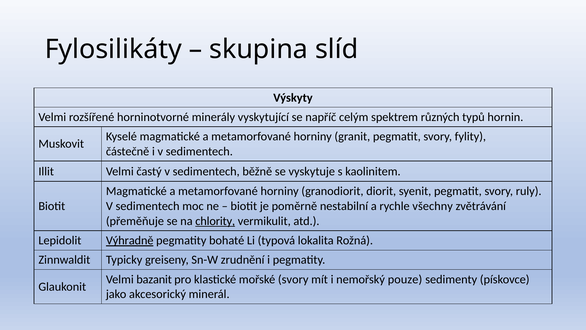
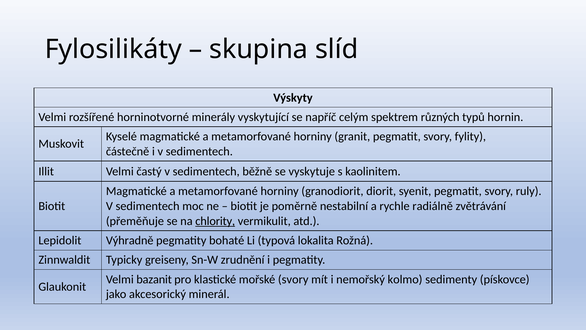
všechny: všechny -> radiálně
Výhradně underline: present -> none
pouze: pouze -> kolmo
